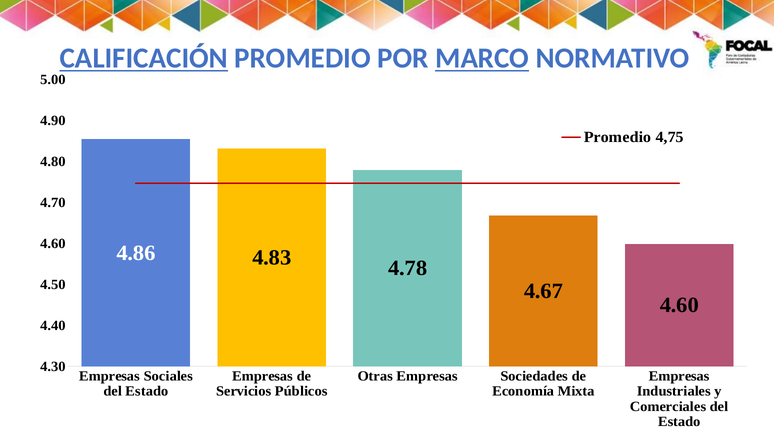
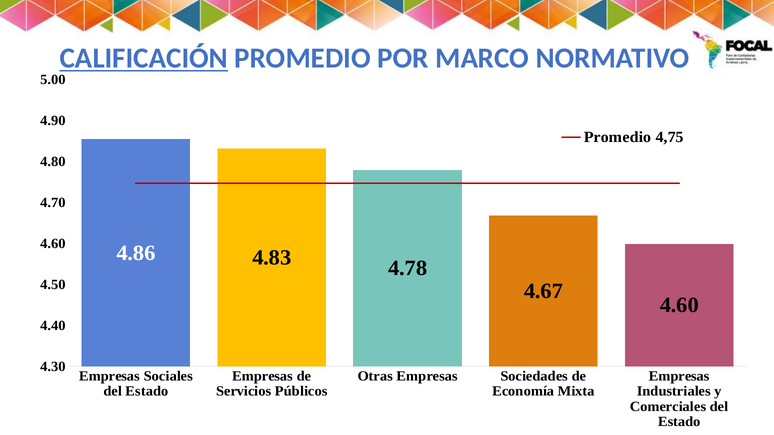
MARCO underline: present -> none
